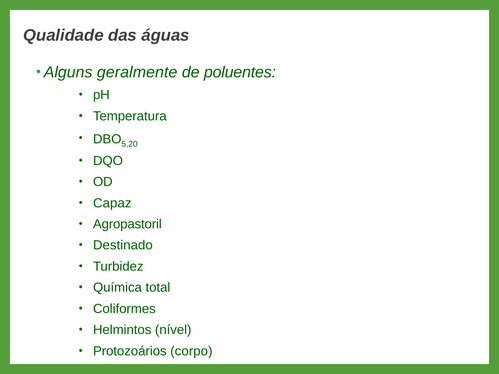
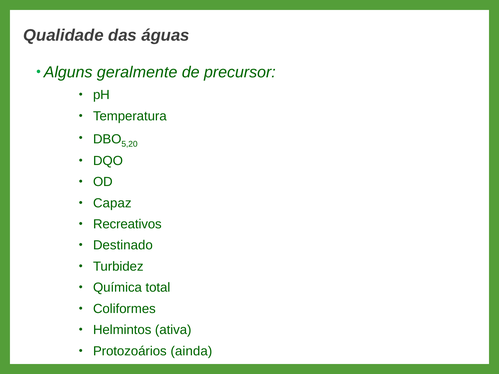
poluentes: poluentes -> precursor
Agropastoril: Agropastoril -> Recreativos
nível: nível -> ativa
corpo: corpo -> ainda
